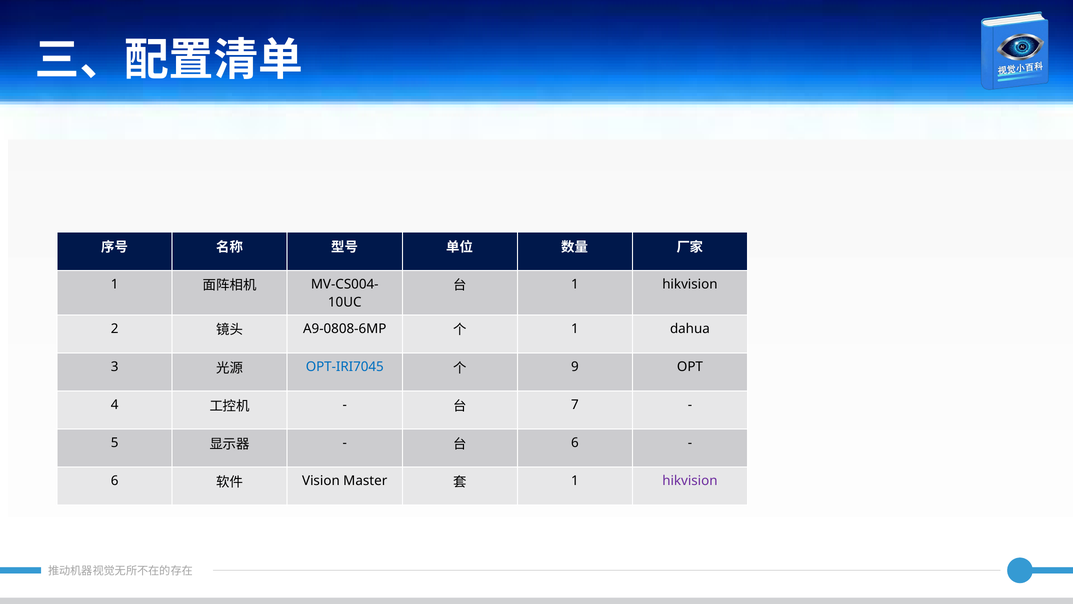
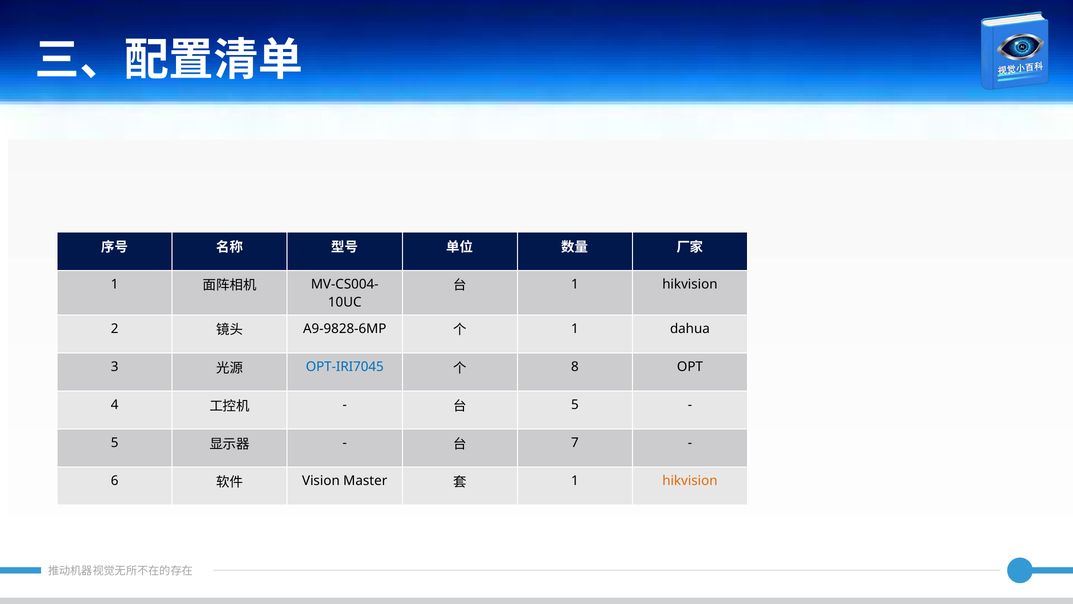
A9-0808-6MP: A9-0808-6MP -> A9-9828-6MP
9: 9 -> 8
7 at (575, 405): 7 -> 5
6 at (575, 443): 6 -> 7
hikvision at (690, 481) colour: purple -> orange
